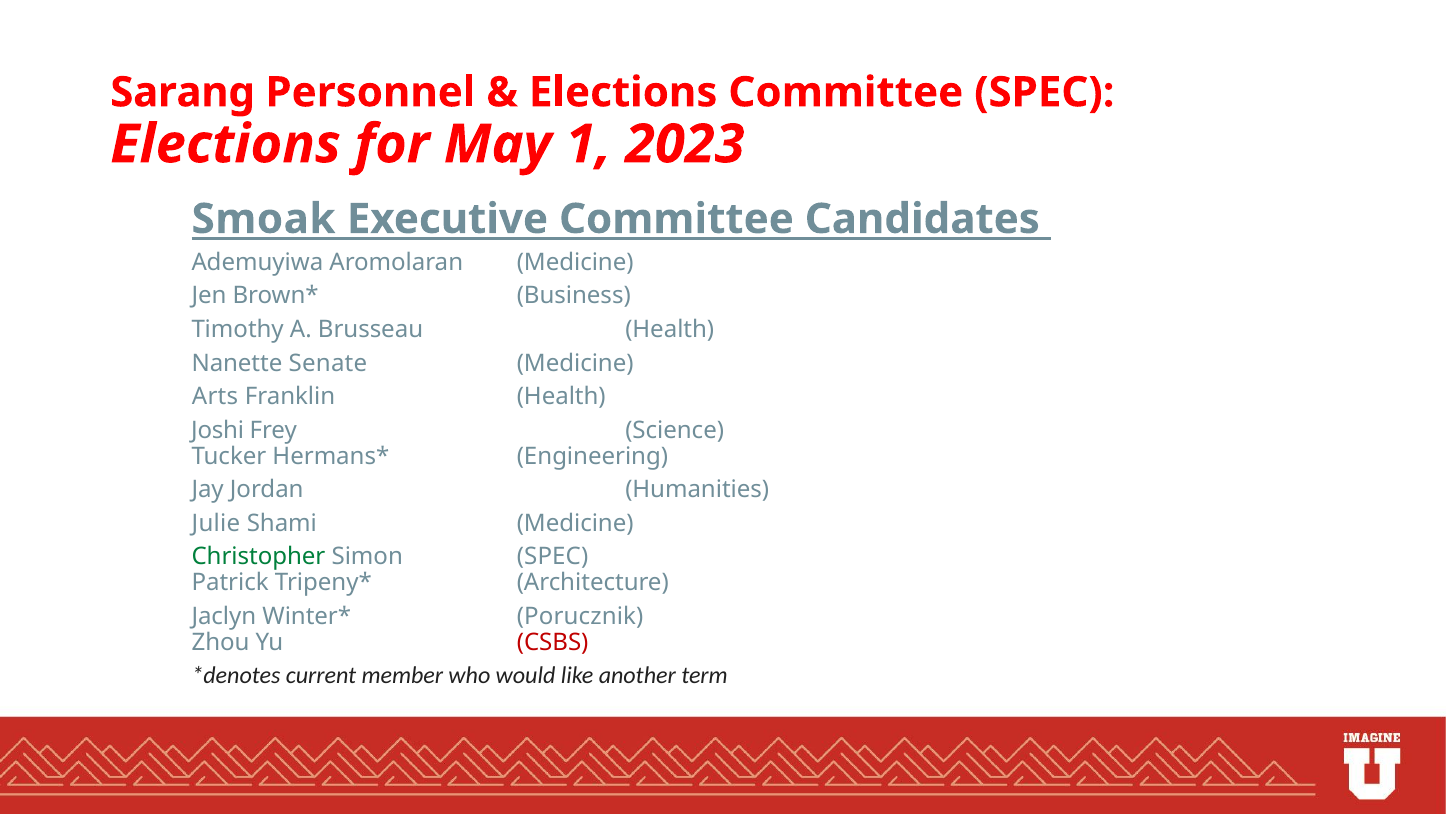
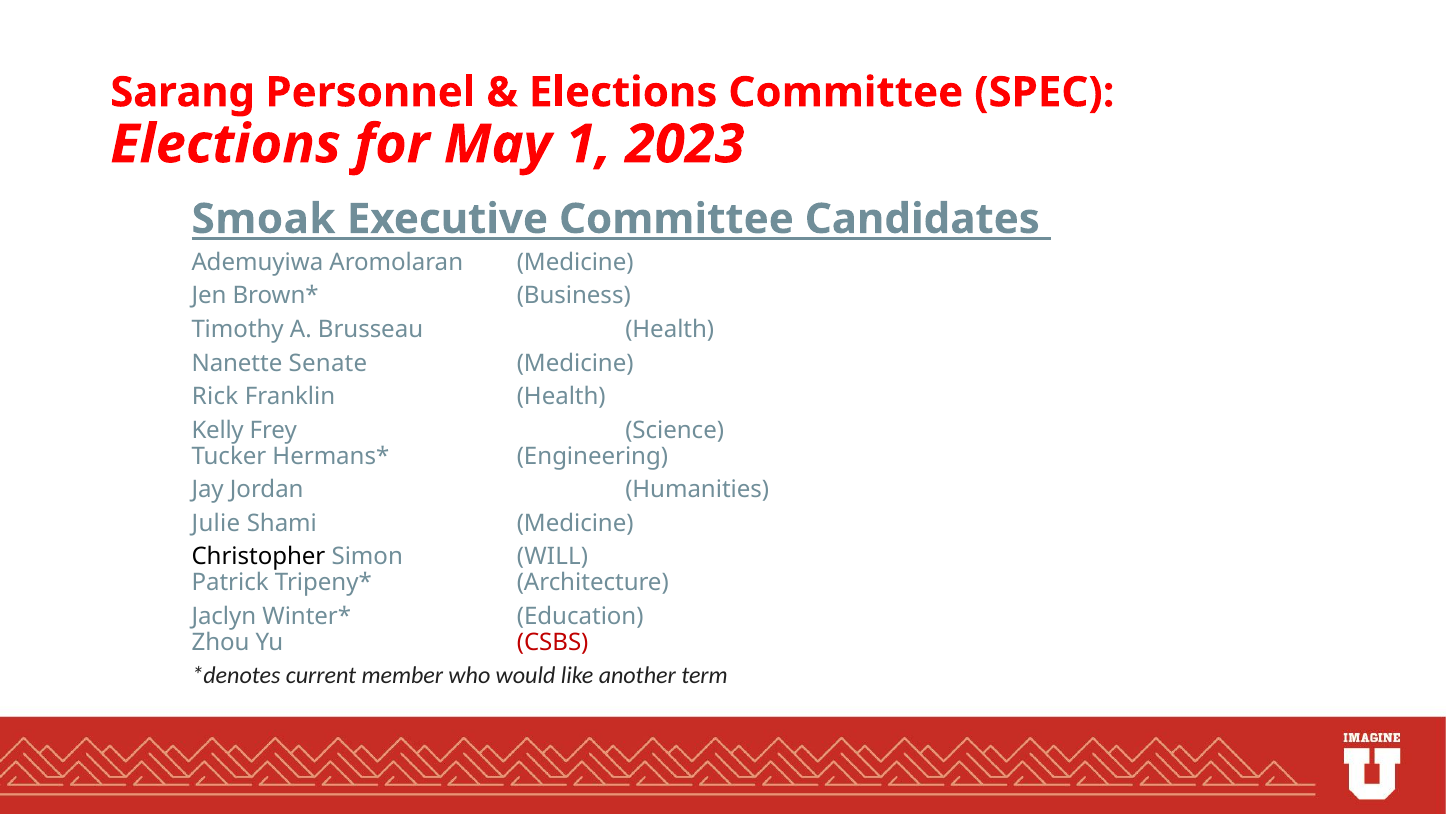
Arts: Arts -> Rick
Joshi: Joshi -> Kelly
Christopher colour: green -> black
Simon SPEC: SPEC -> WILL
Porucznik: Porucznik -> Education
